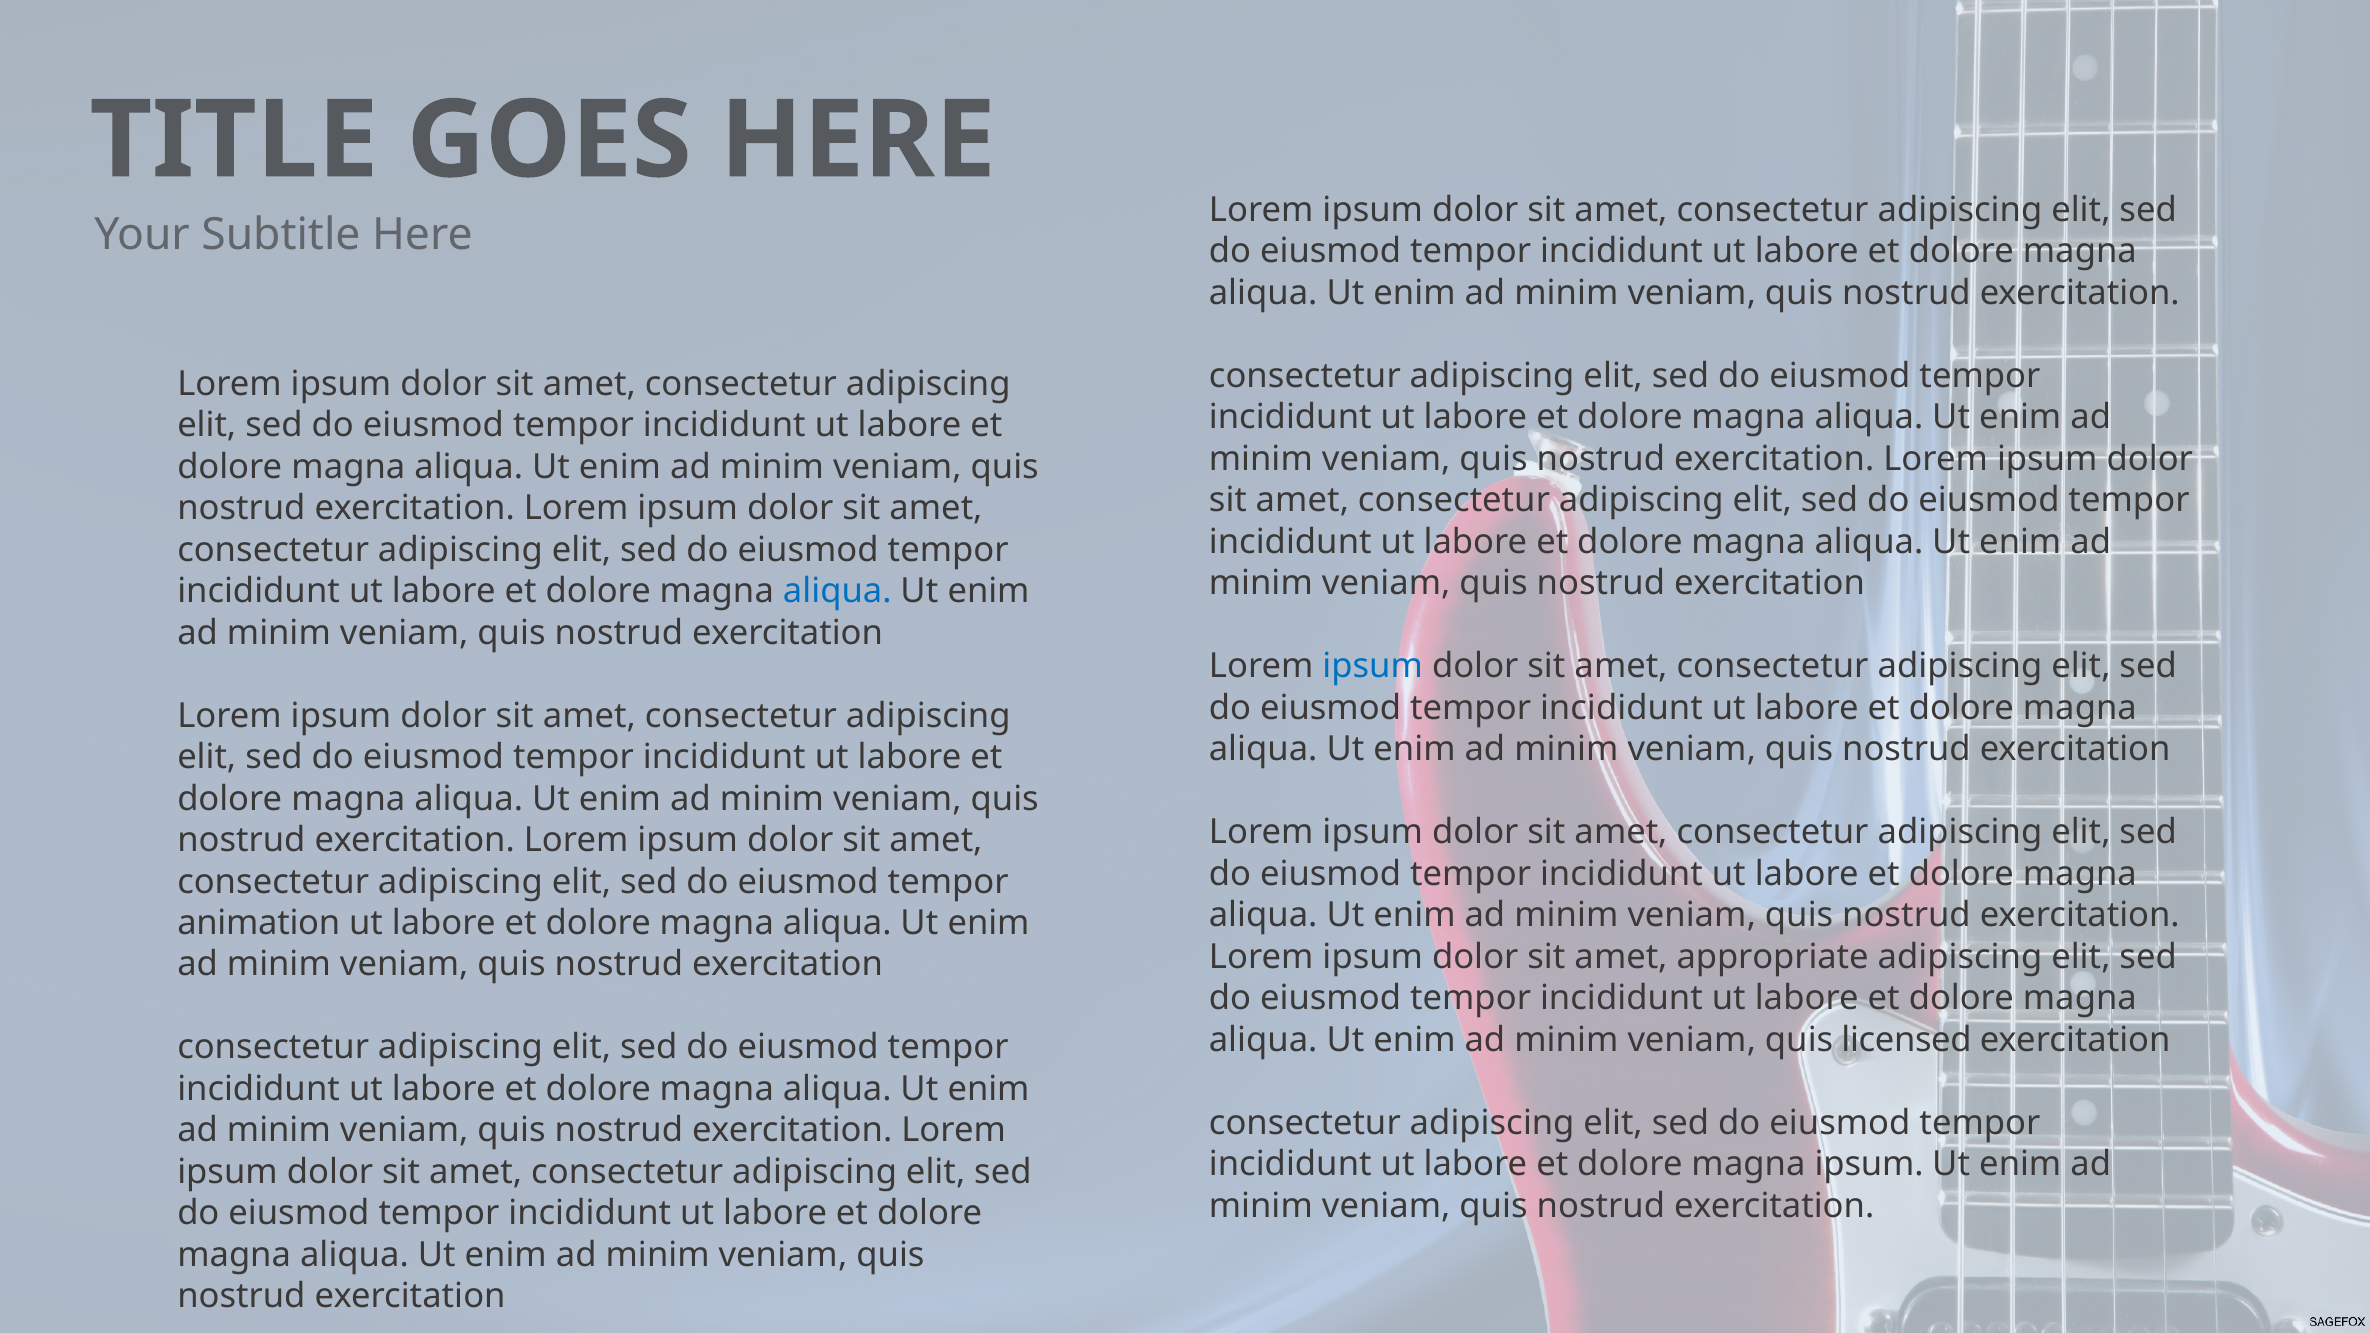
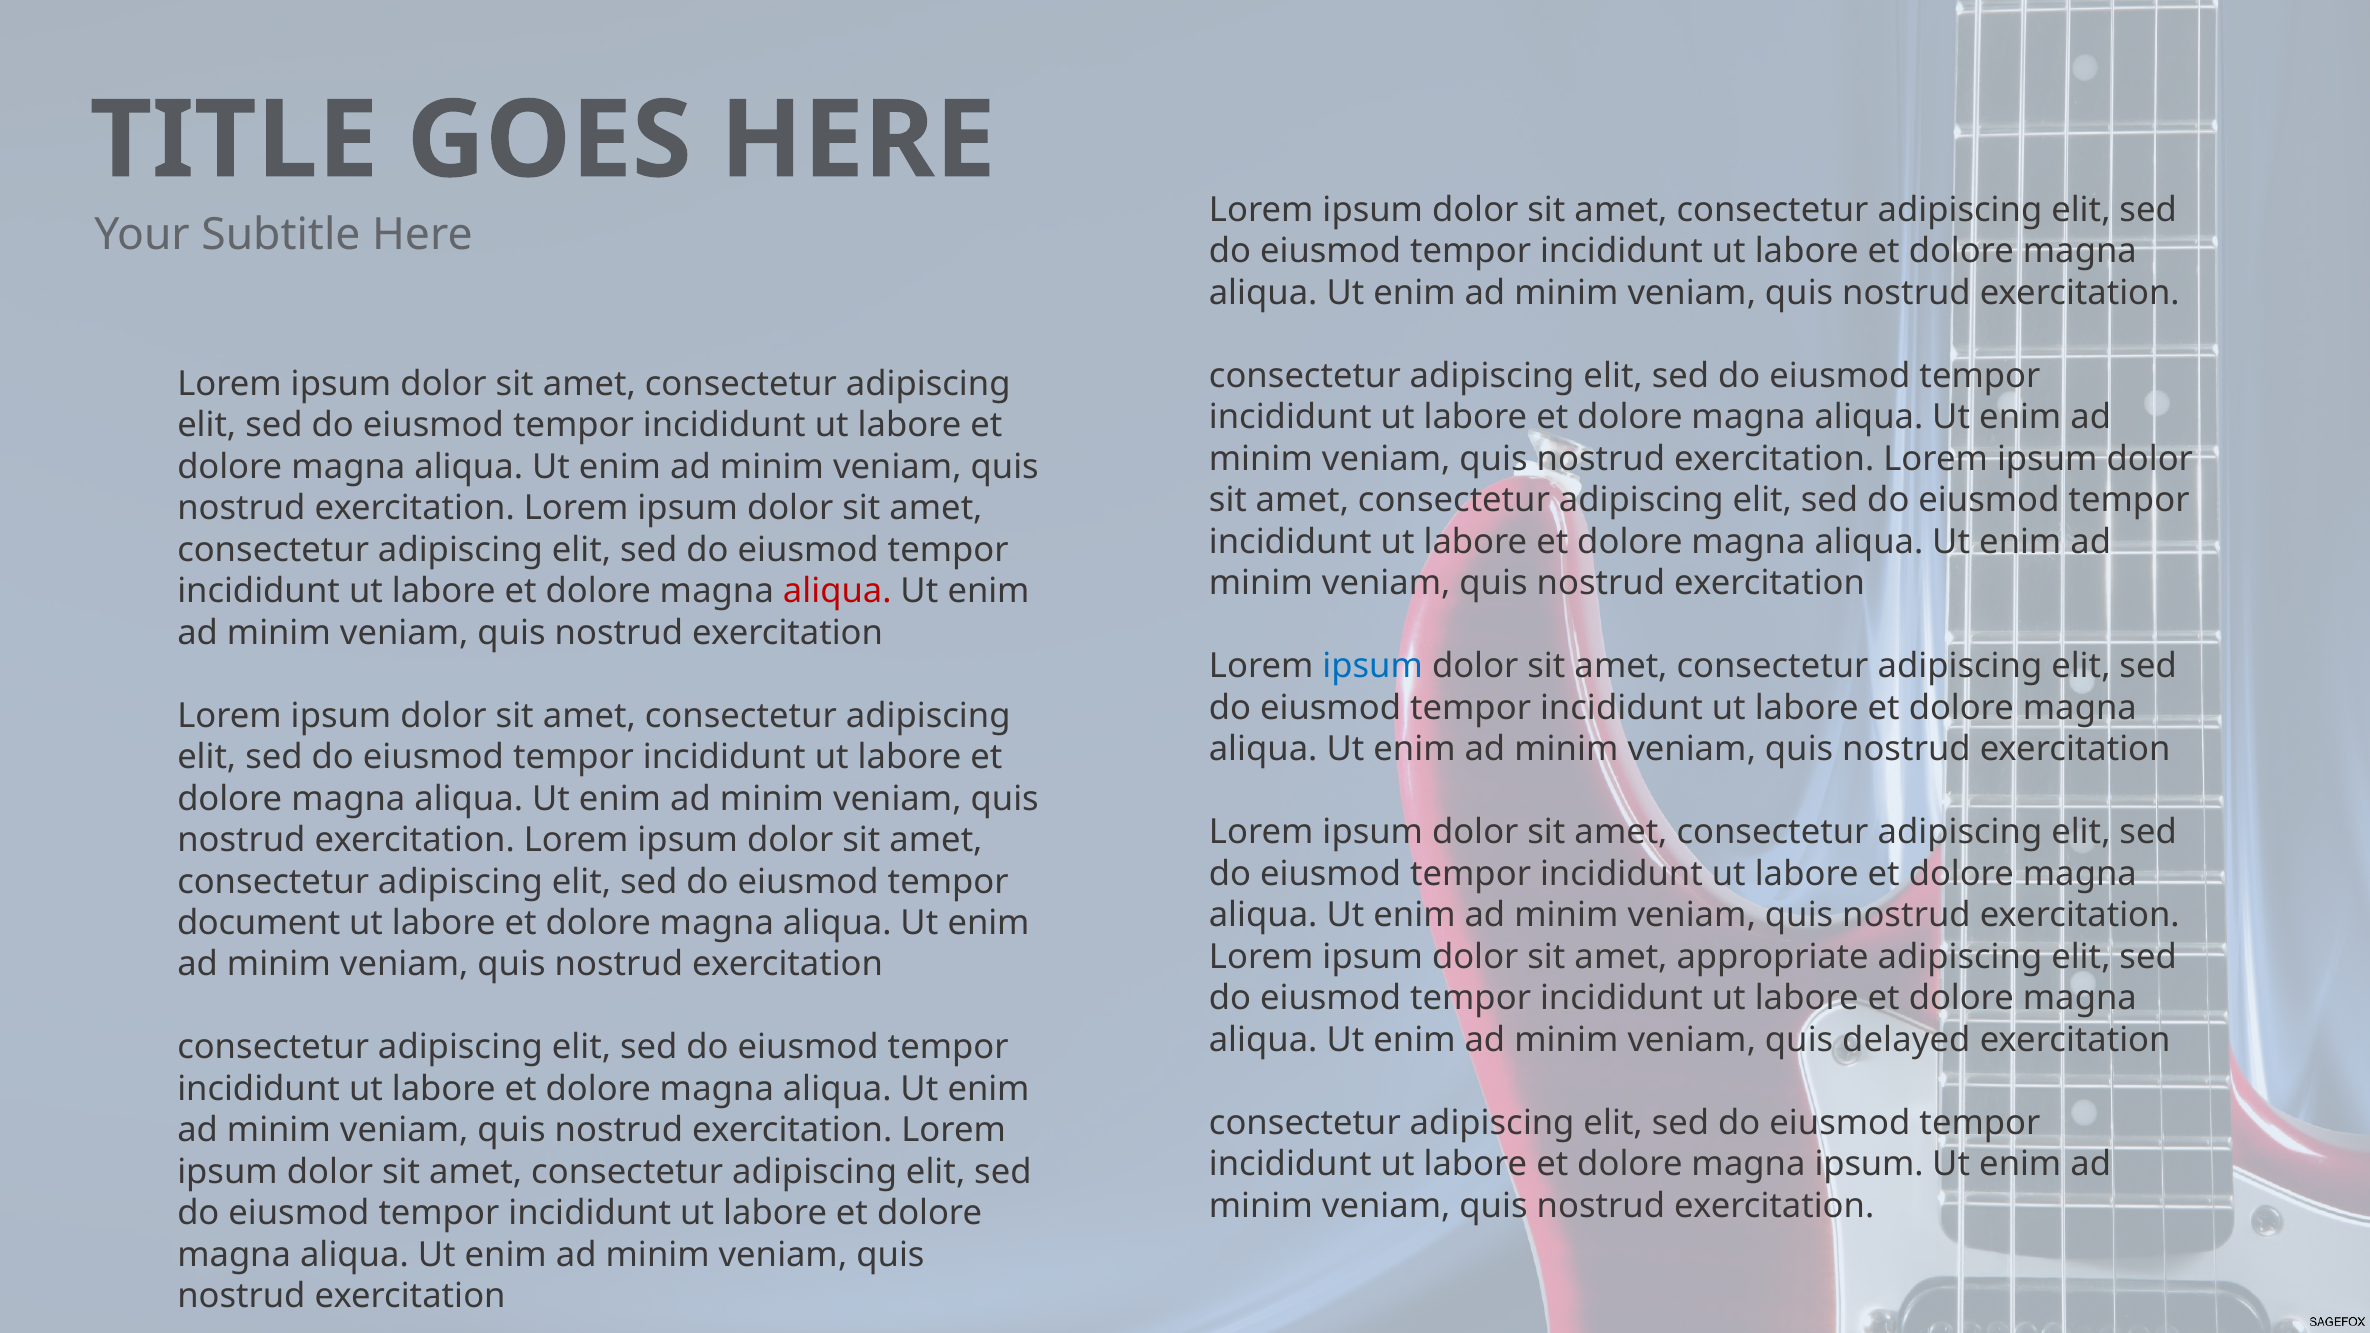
aliqua at (837, 591) colour: blue -> red
animation: animation -> document
licensed: licensed -> delayed
